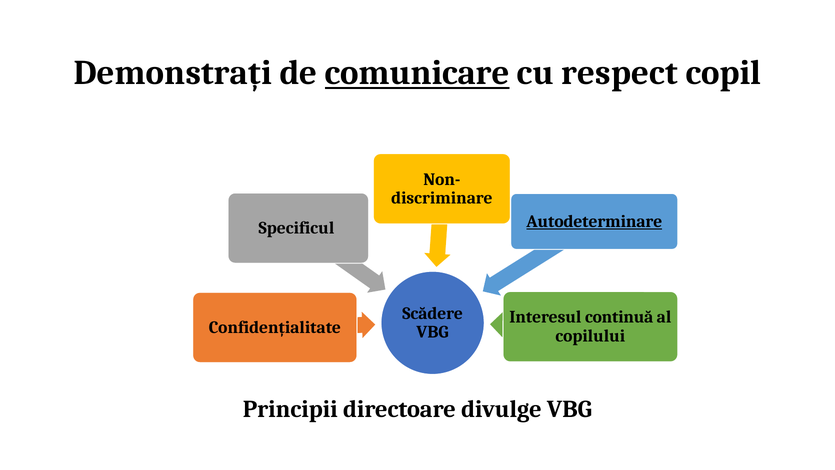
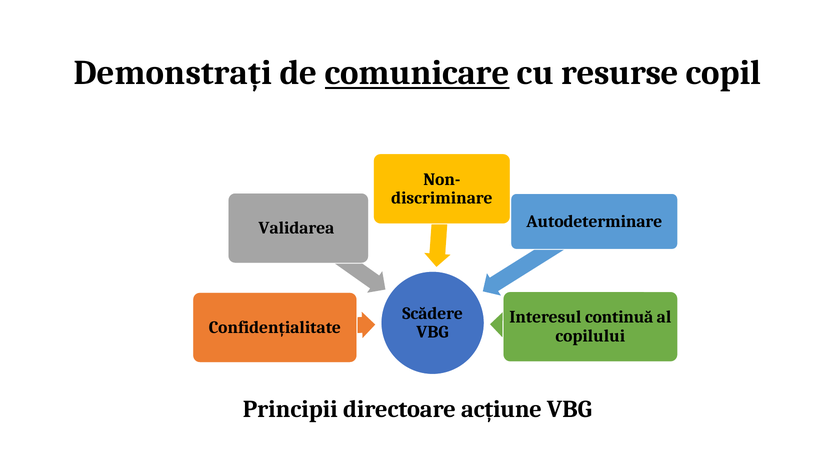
respect: respect -> resurse
Autodeterminare underline: present -> none
Specificul: Specificul -> Validarea
divulge: divulge -> acțiune
